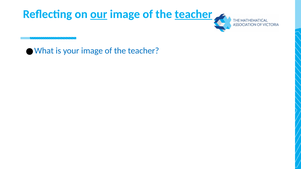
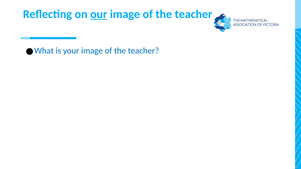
teacher at (193, 14) underline: present -> none
